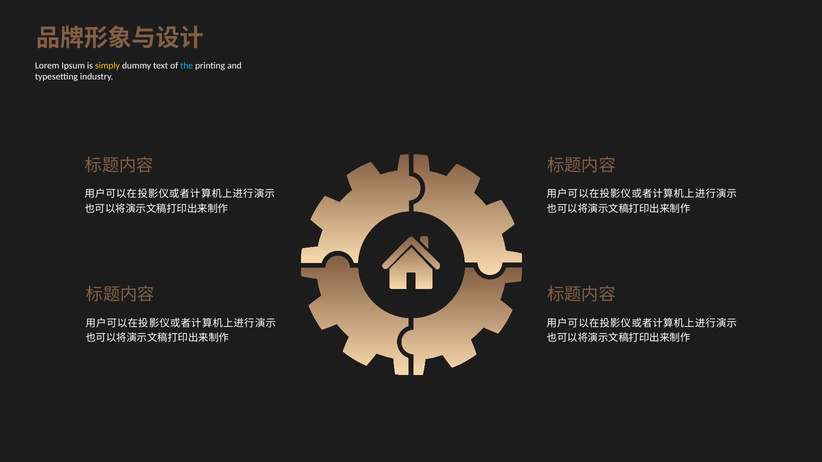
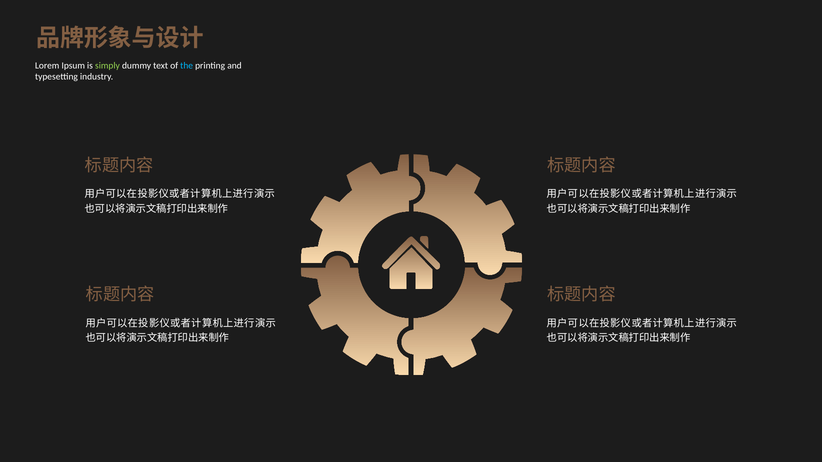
simply colour: yellow -> light green
